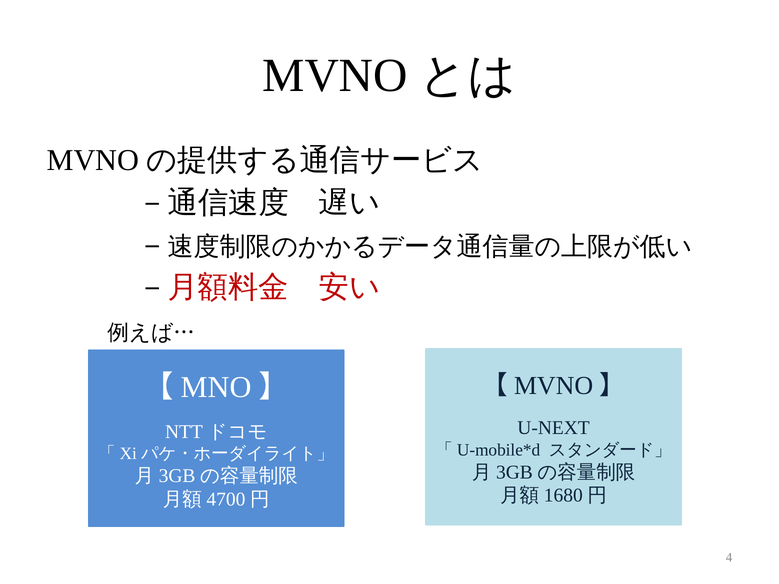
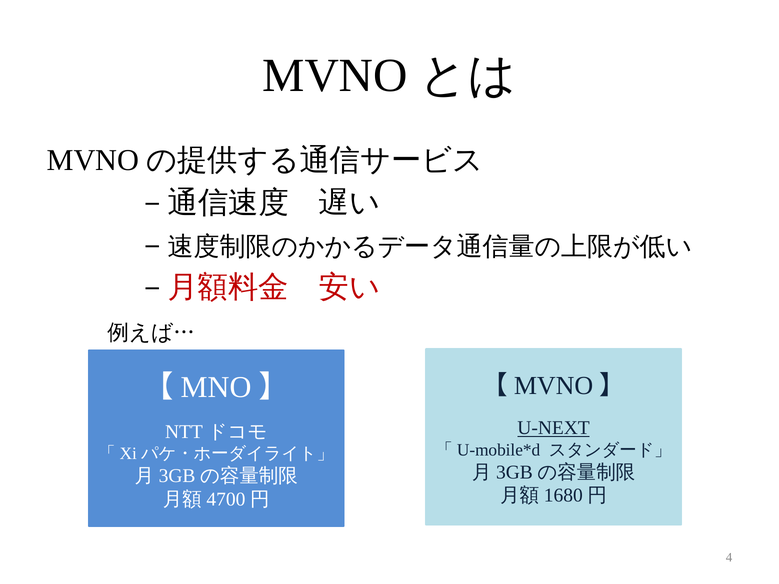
U-NEXT underline: none -> present
